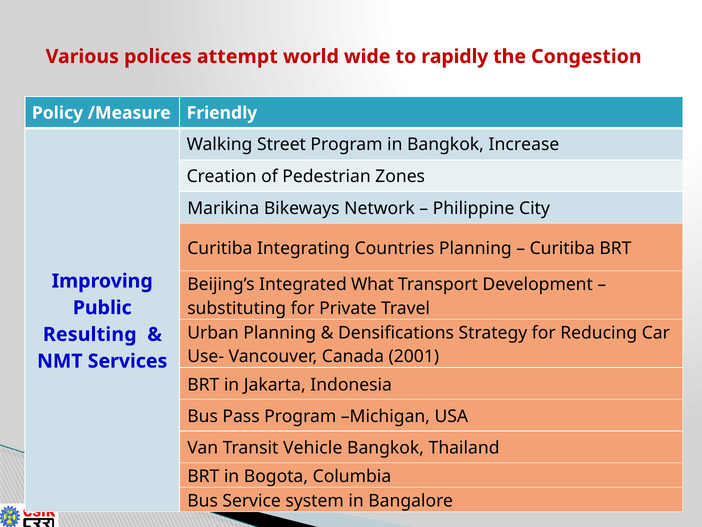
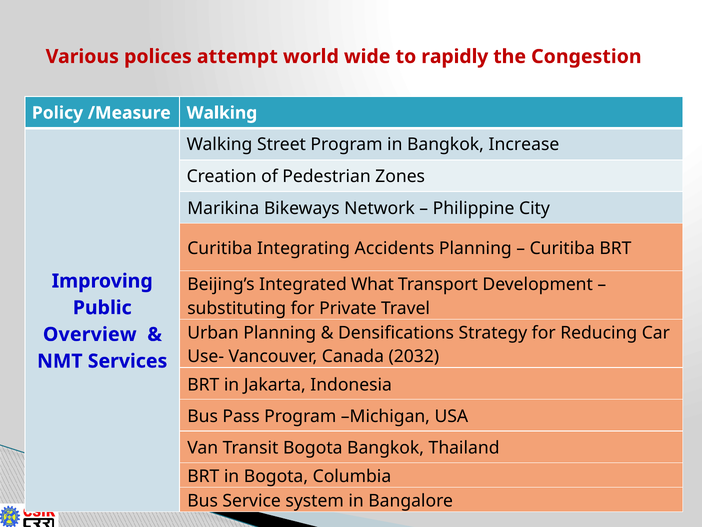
/Measure Friendly: Friendly -> Walking
Countries: Countries -> Accidents
Resulting: Resulting -> Overview
2001: 2001 -> 2032
Transit Vehicle: Vehicle -> Bogota
